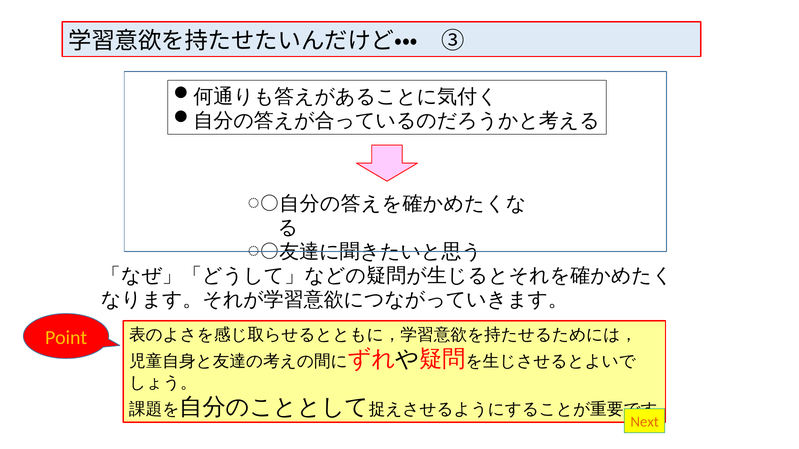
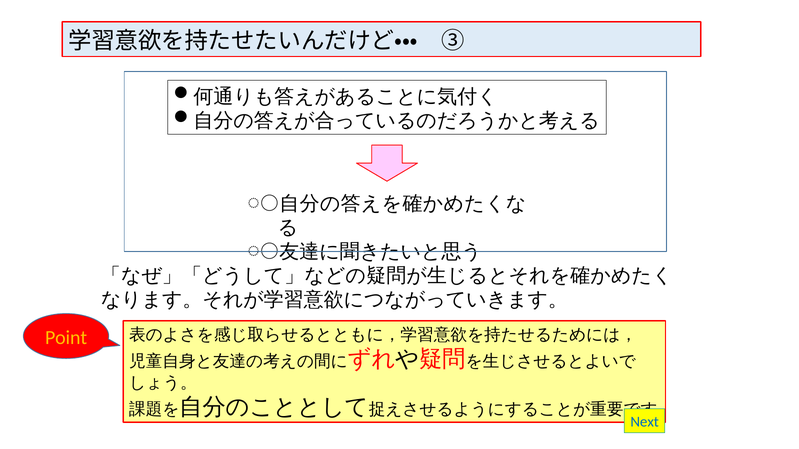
Next colour: orange -> blue
